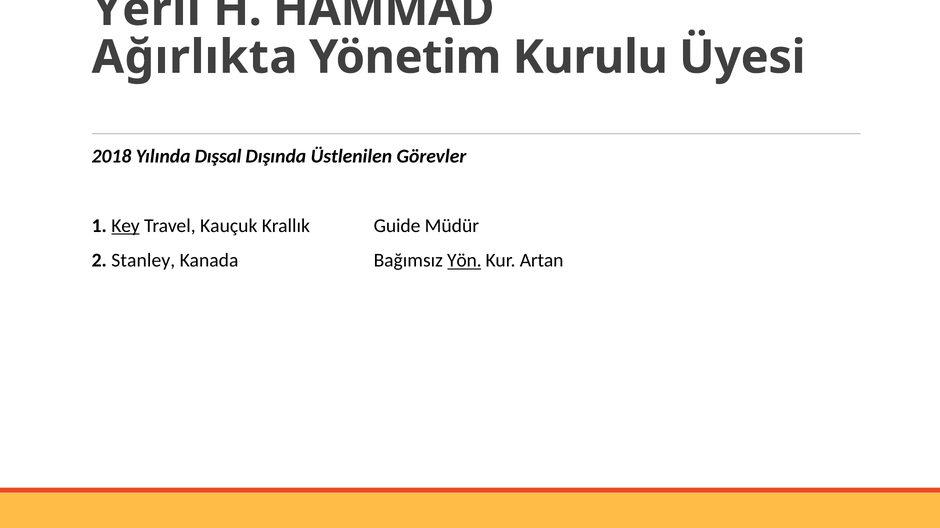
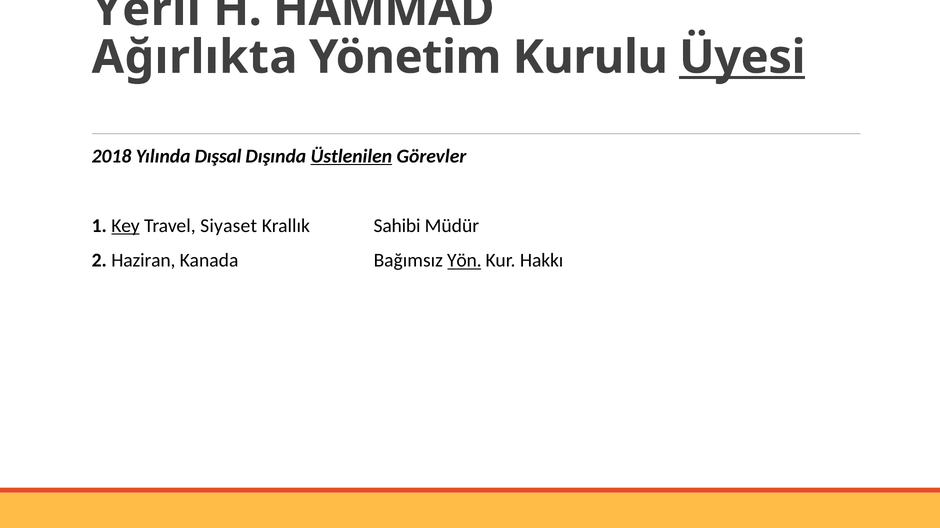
Üyesi underline: none -> present
Üstlenilen underline: none -> present
Kauçuk: Kauçuk -> Siyaset
Guide: Guide -> Sahibi
Stanley: Stanley -> Haziran
Artan: Artan -> Hakkı
